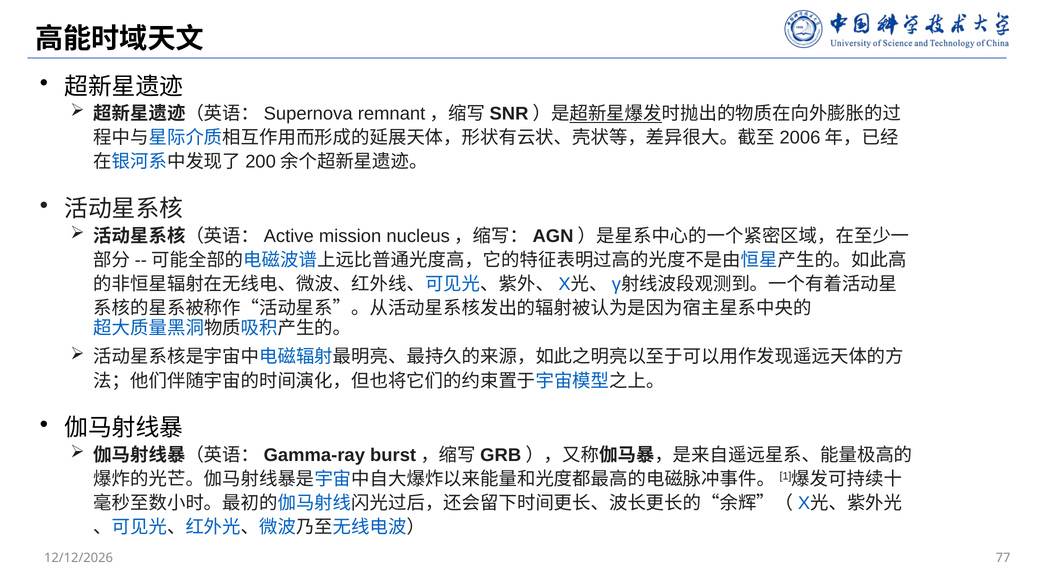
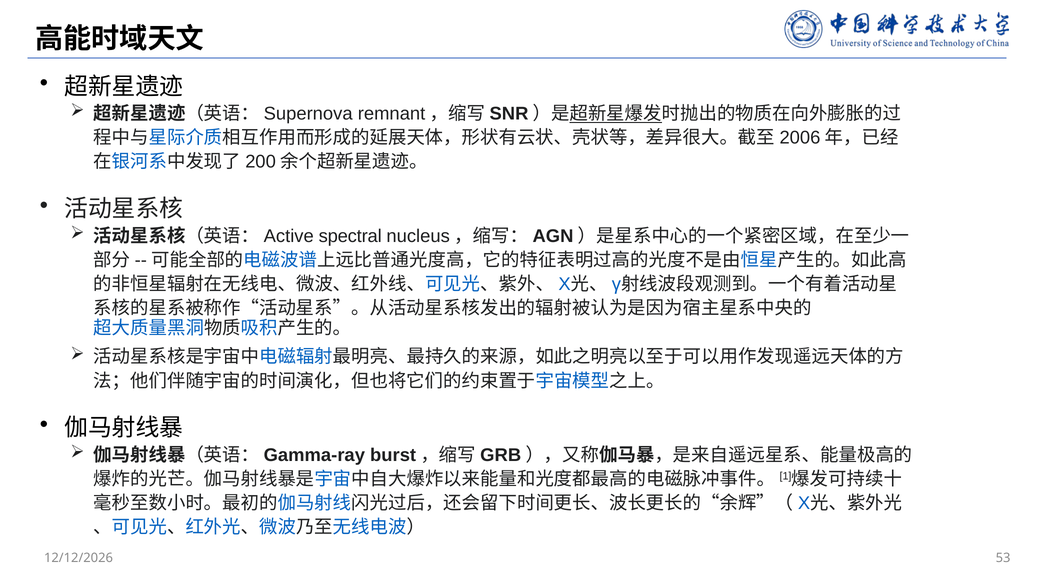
mission: mission -> spectral
77: 77 -> 53
